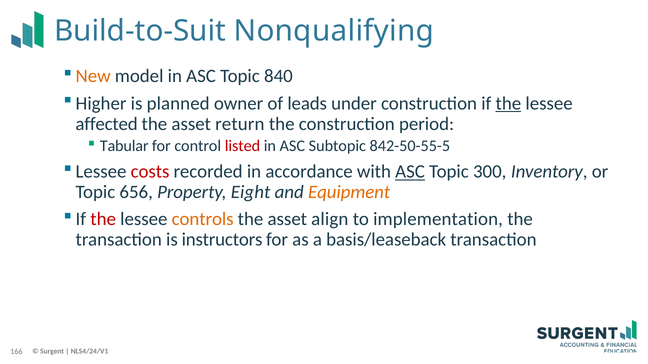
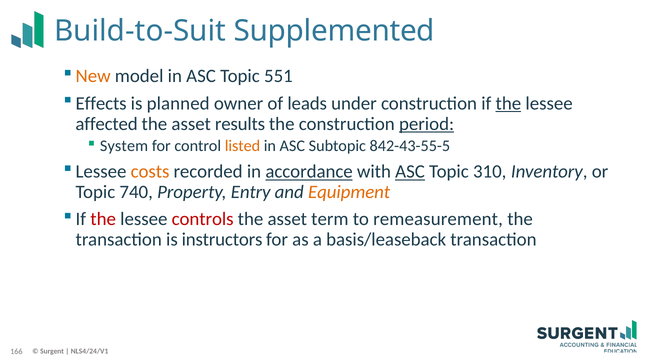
Nonqualifying: Nonqualifying -> Supplemented
840: 840 -> 551
Higher: Higher -> Effects
return: return -> results
period underline: none -> present
Tabular: Tabular -> System
listed colour: red -> orange
842-50-55-5: 842-50-55-5 -> 842-43-55-5
costs colour: red -> orange
accordance underline: none -> present
300: 300 -> 310
656: 656 -> 740
Eight: Eight -> Entry
controls colour: orange -> red
align: align -> term
implementation: implementation -> remeasurement
